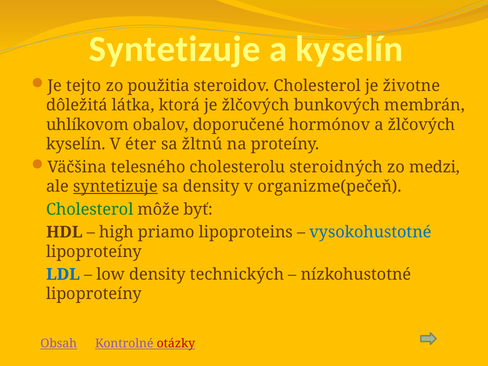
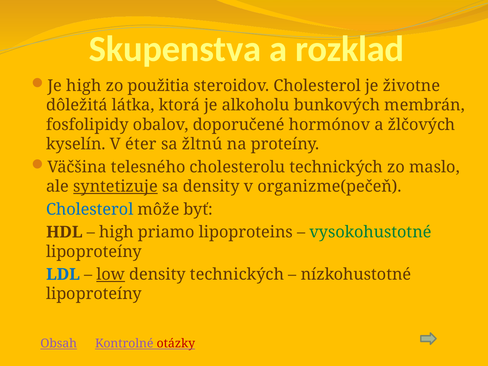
Syntetizuje at (175, 49): Syntetizuje -> Skupenstva
a kyselín: kyselín -> rozklad
Je tejto: tejto -> high
je žlčových: žlčových -> alkoholu
uhlíkovom: uhlíkovom -> fosfolipidy
cholesterolu steroidných: steroidných -> technických
medzi: medzi -> maslo
Cholesterol at (90, 209) colour: green -> blue
vysokohustotné colour: blue -> green
low underline: none -> present
